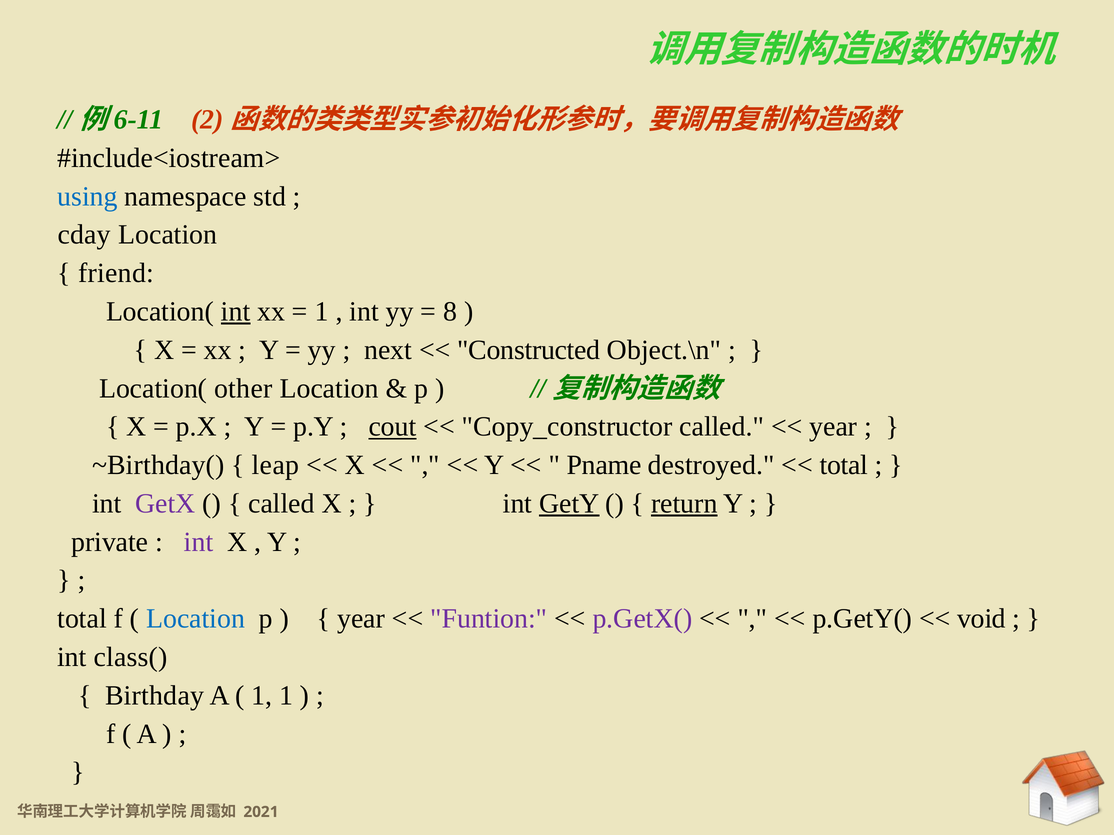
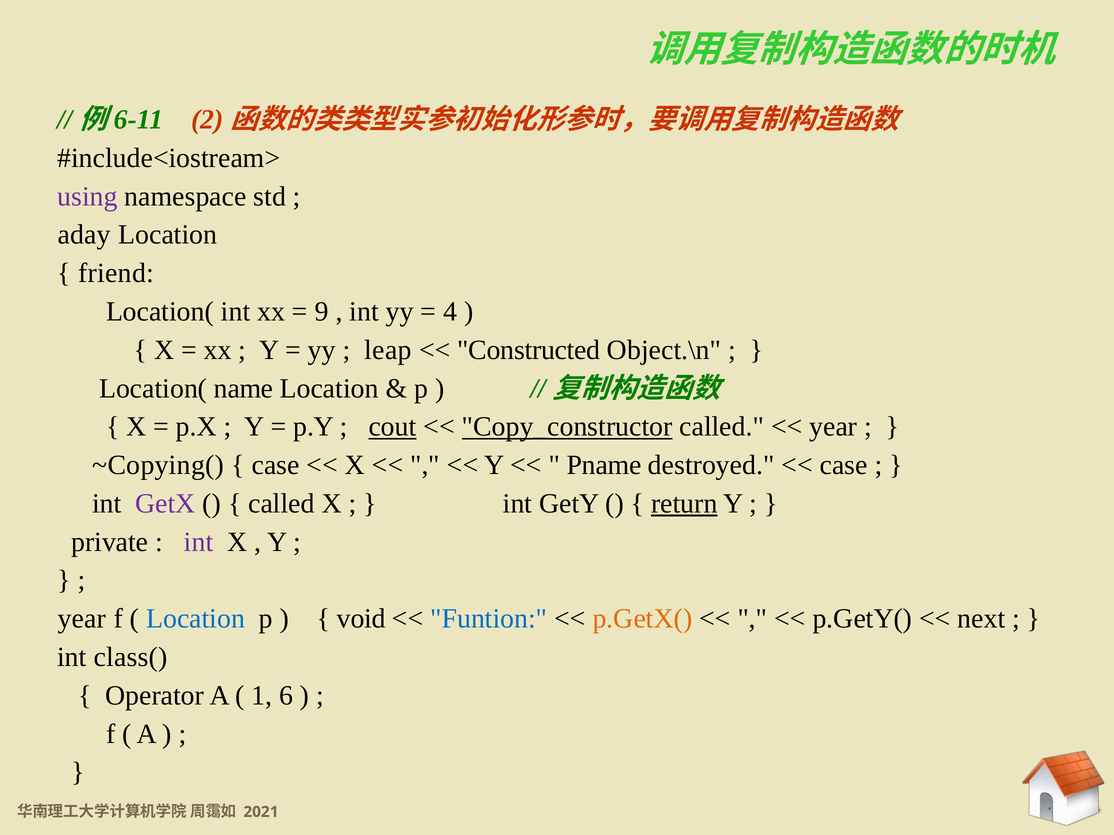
using colour: blue -> purple
cday: cday -> aday
int at (236, 312) underline: present -> none
1 at (322, 312): 1 -> 9
8: 8 -> 4
next: next -> leap
other: other -> name
Copy_constructor underline: none -> present
~Birthday(: ~Birthday( -> ~Copying(
leap at (275, 465): leap -> case
total at (844, 465): total -> case
GetY underline: present -> none
total at (82, 619): total -> year
year at (361, 619): year -> void
Funtion colour: purple -> blue
p.GetX( colour: purple -> orange
void: void -> next
Birthday: Birthday -> Operator
1 1: 1 -> 6
